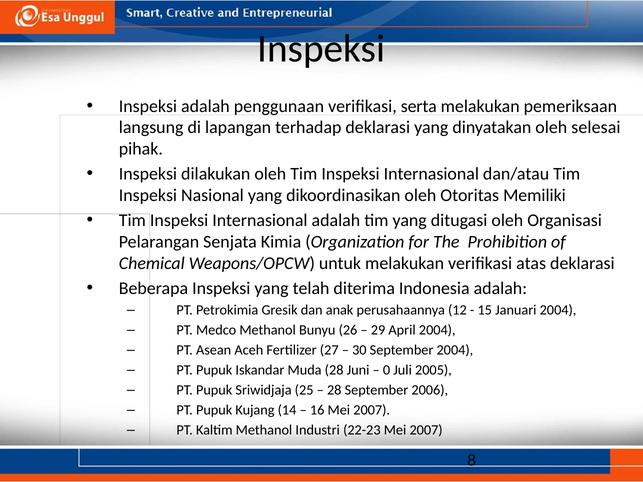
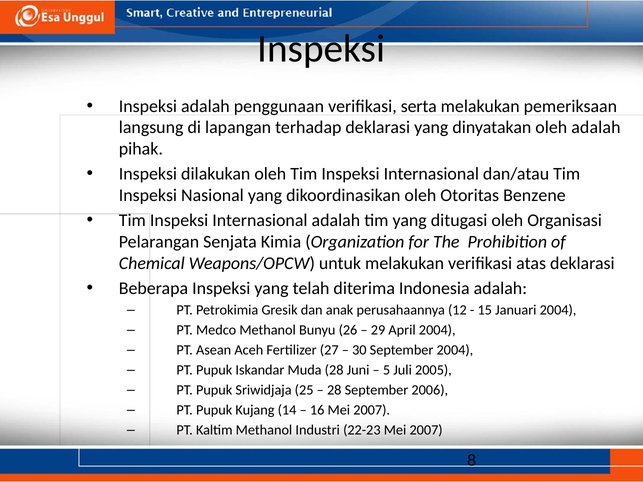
oleh selesai: selesai -> adalah
Memiliki: Memiliki -> Benzene
0: 0 -> 5
